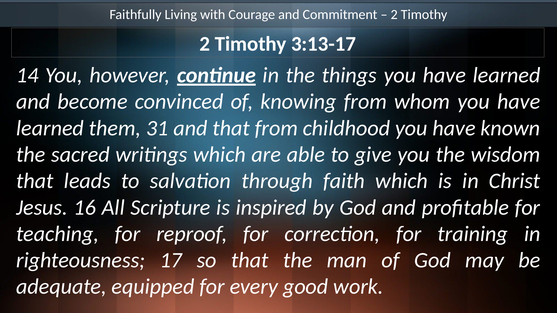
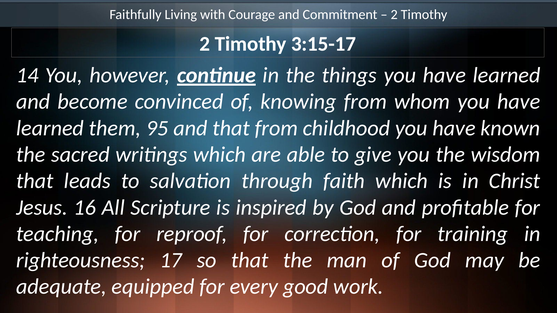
3:13-17: 3:13-17 -> 3:15-17
31: 31 -> 95
